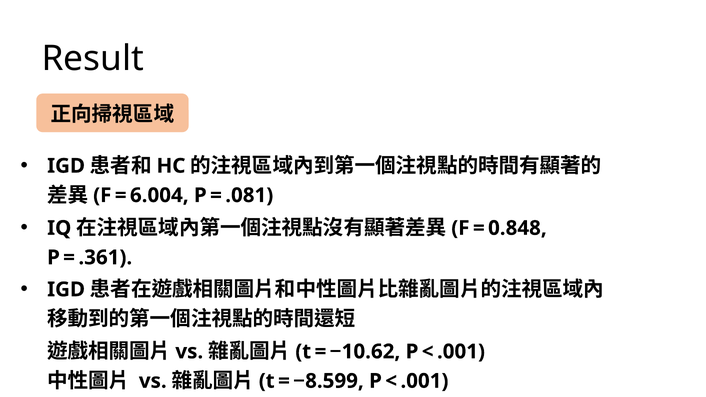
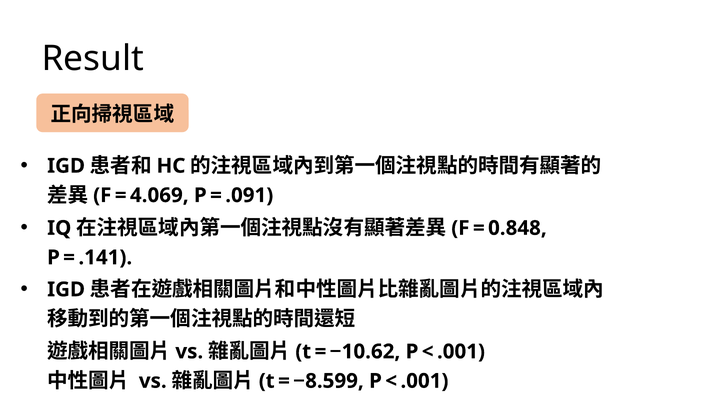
6.004: 6.004 -> 4.069
.081: .081 -> .091
.361: .361 -> .141
